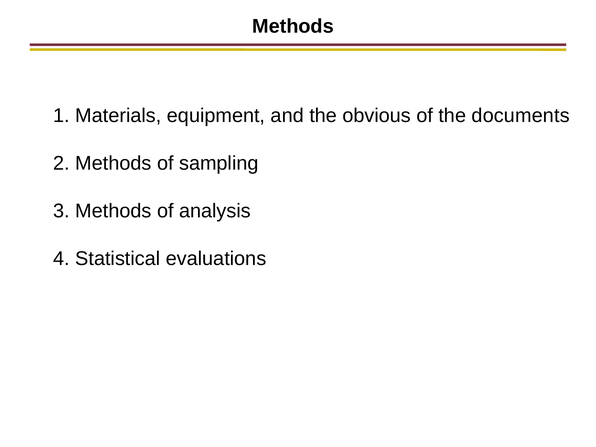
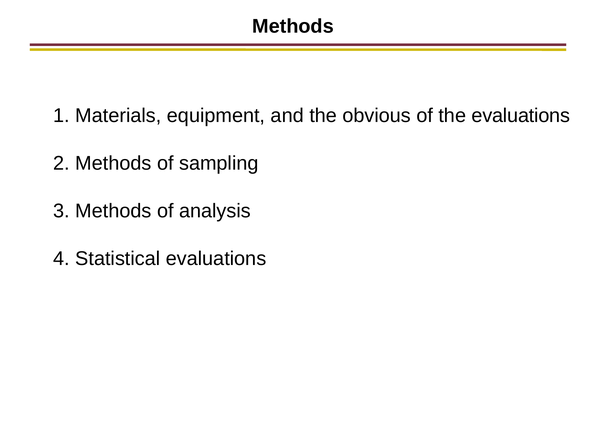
the documents: documents -> evaluations
